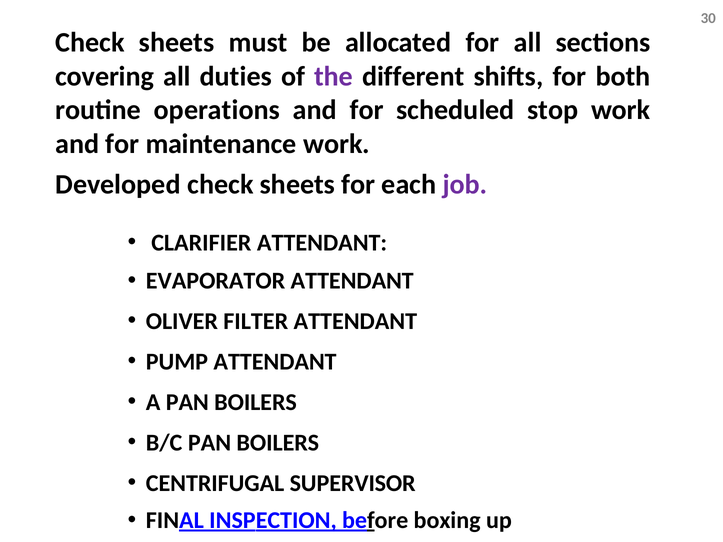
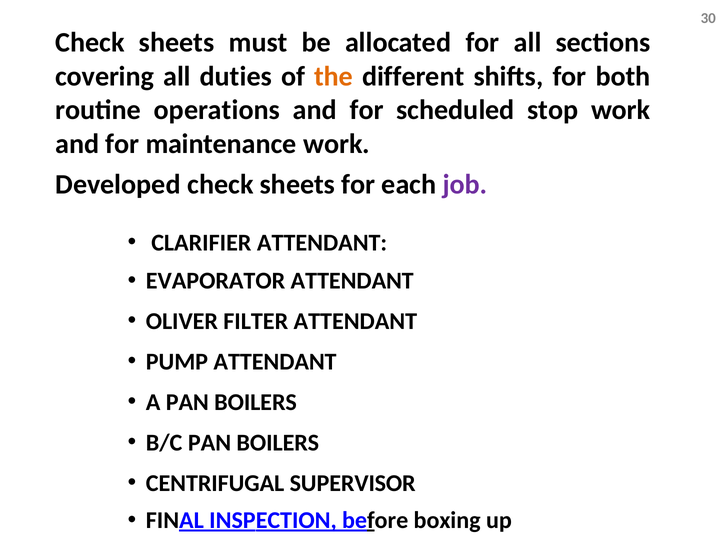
the colour: purple -> orange
